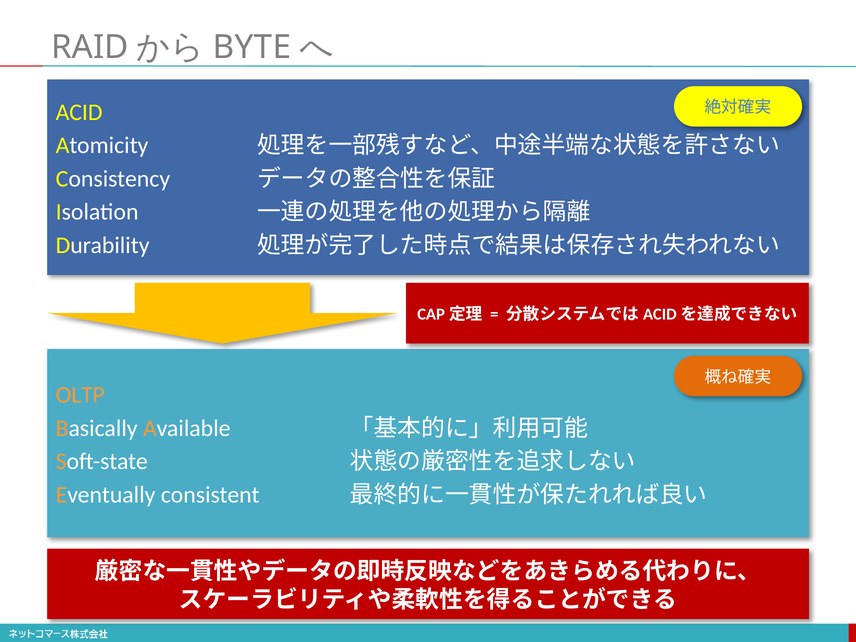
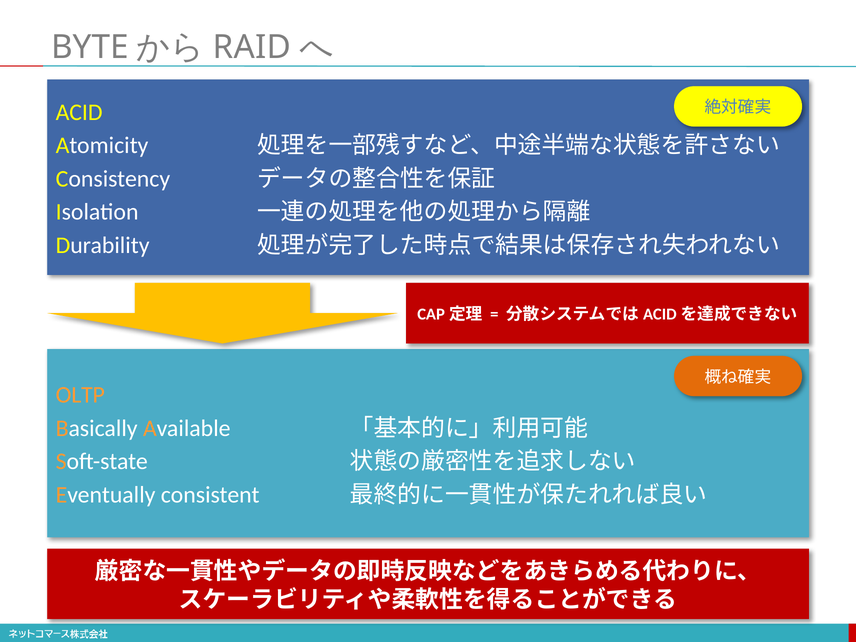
RAID: RAID -> BYTE
BYTE: BYTE -> RAID
